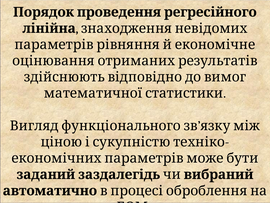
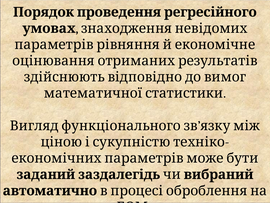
лінійна: лінійна -> умовах
